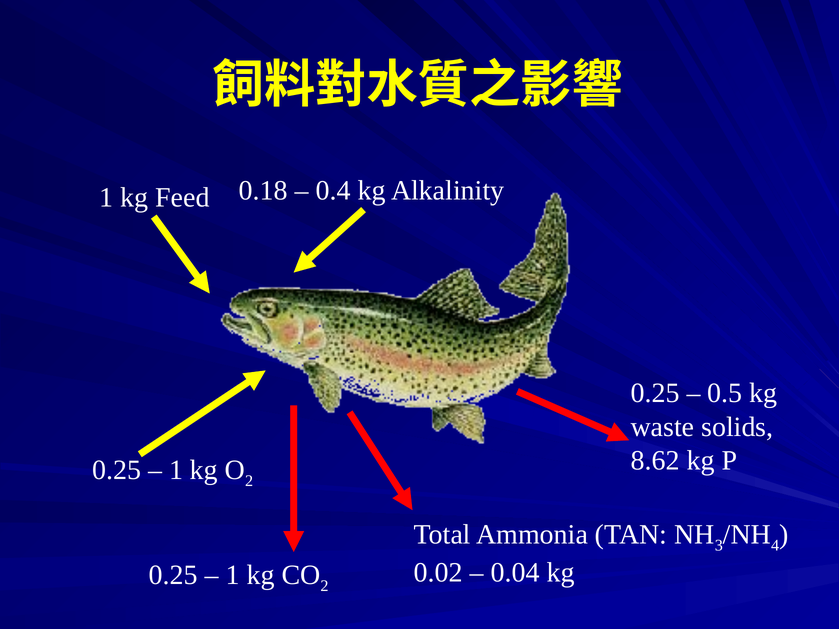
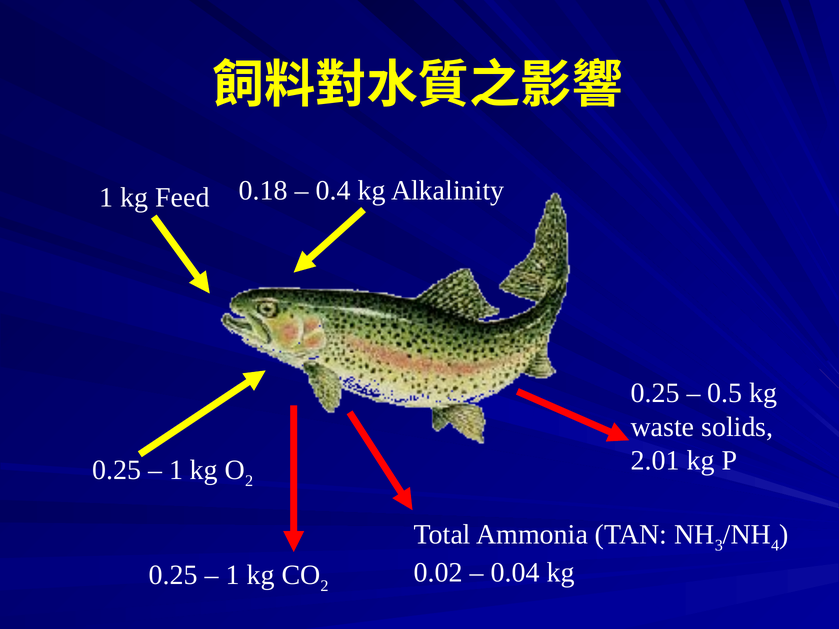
8.62: 8.62 -> 2.01
